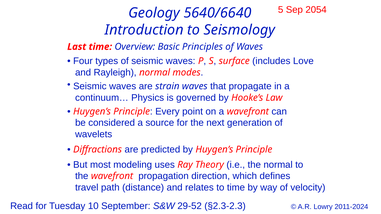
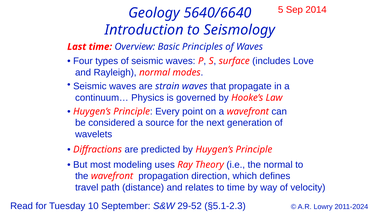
2054: 2054 -> 2014
§2.3-2.3: §2.3-2.3 -> §5.1-2.3
